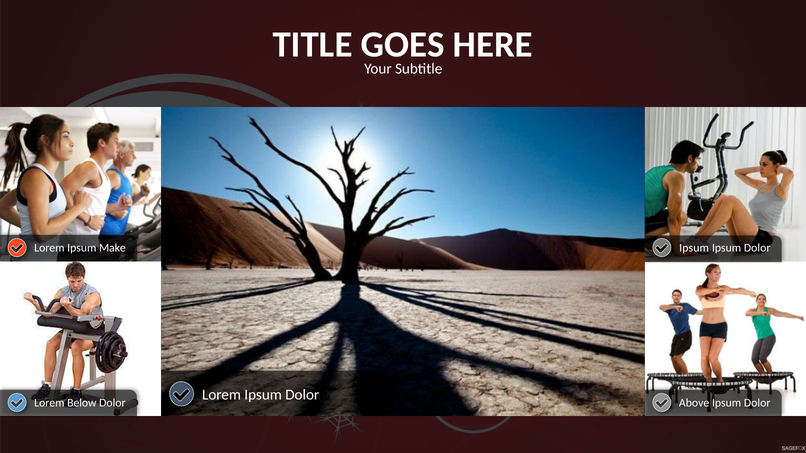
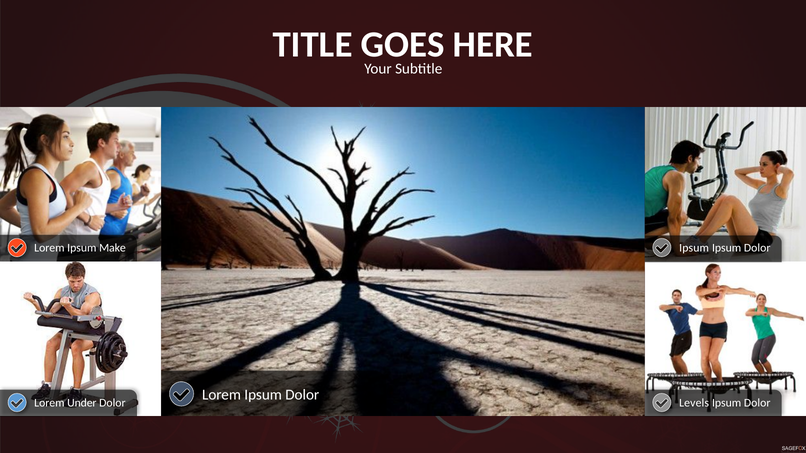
Below: Below -> Under
Above: Above -> Levels
